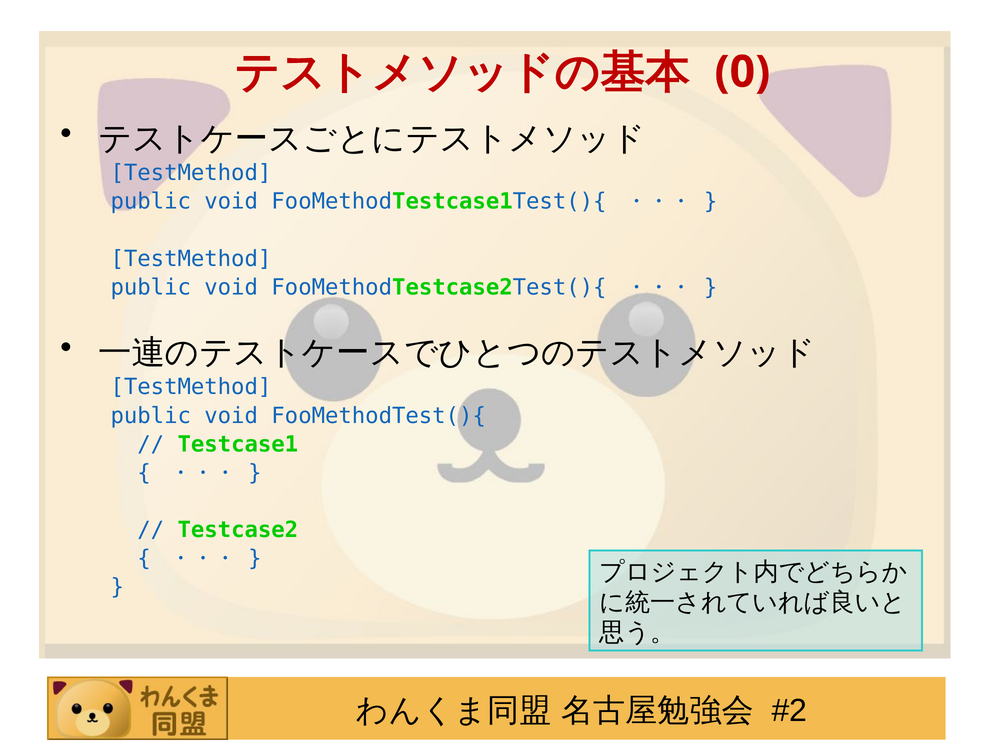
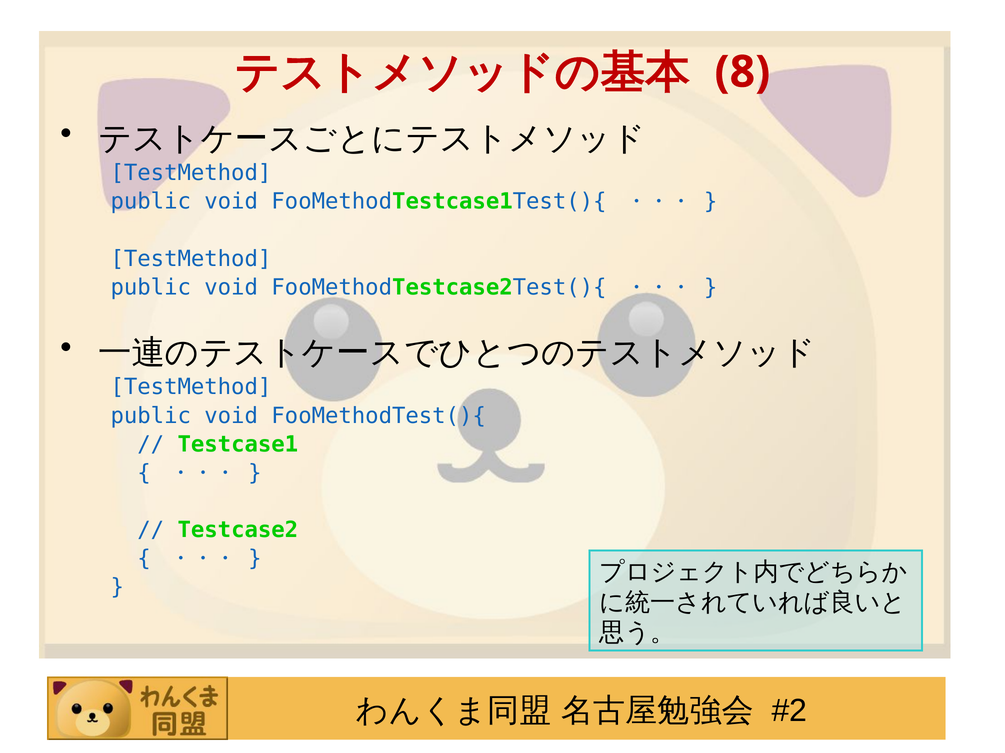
0: 0 -> 8
